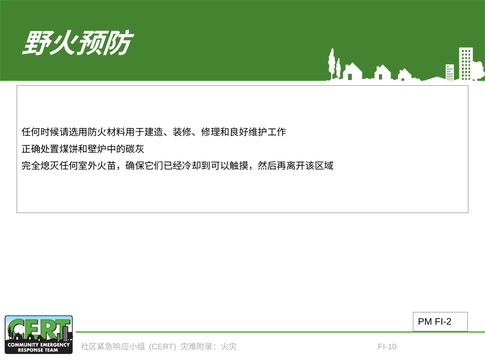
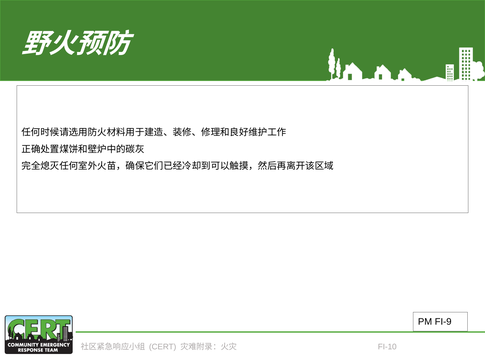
FI-2: FI-2 -> FI-9
